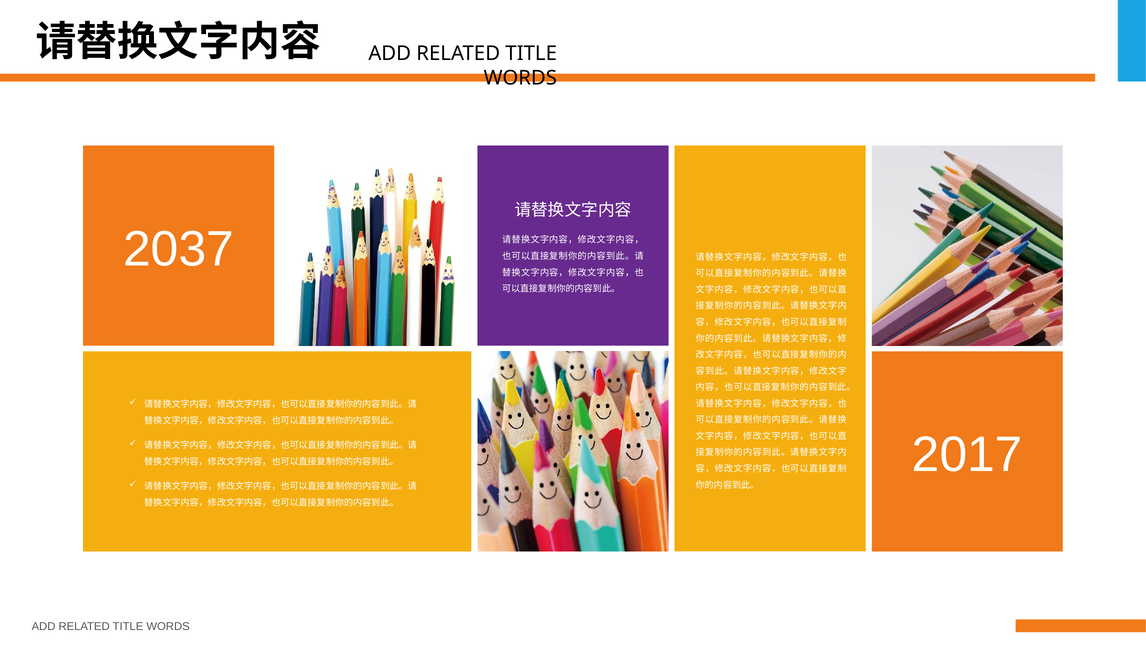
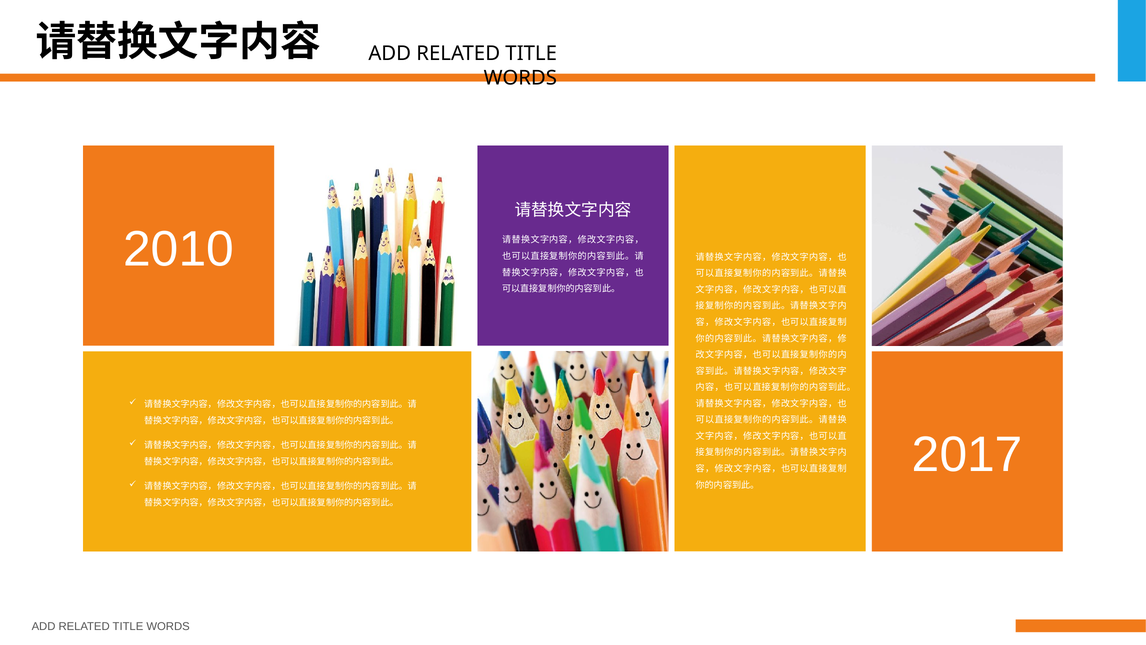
2037: 2037 -> 2010
